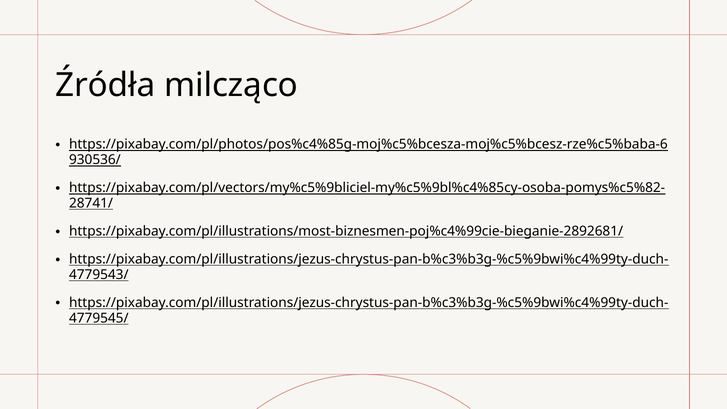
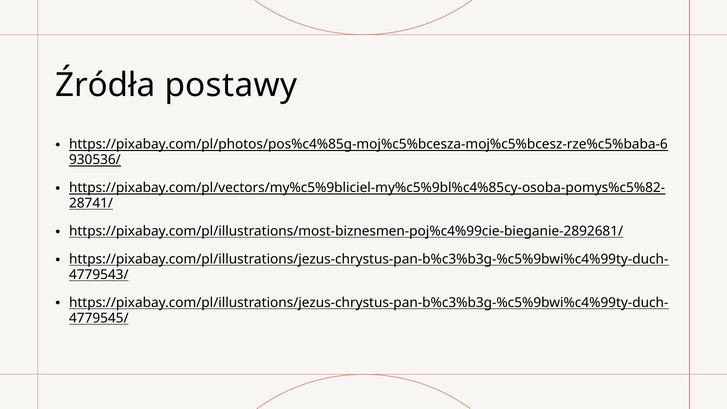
milcząco: milcząco -> postawy
